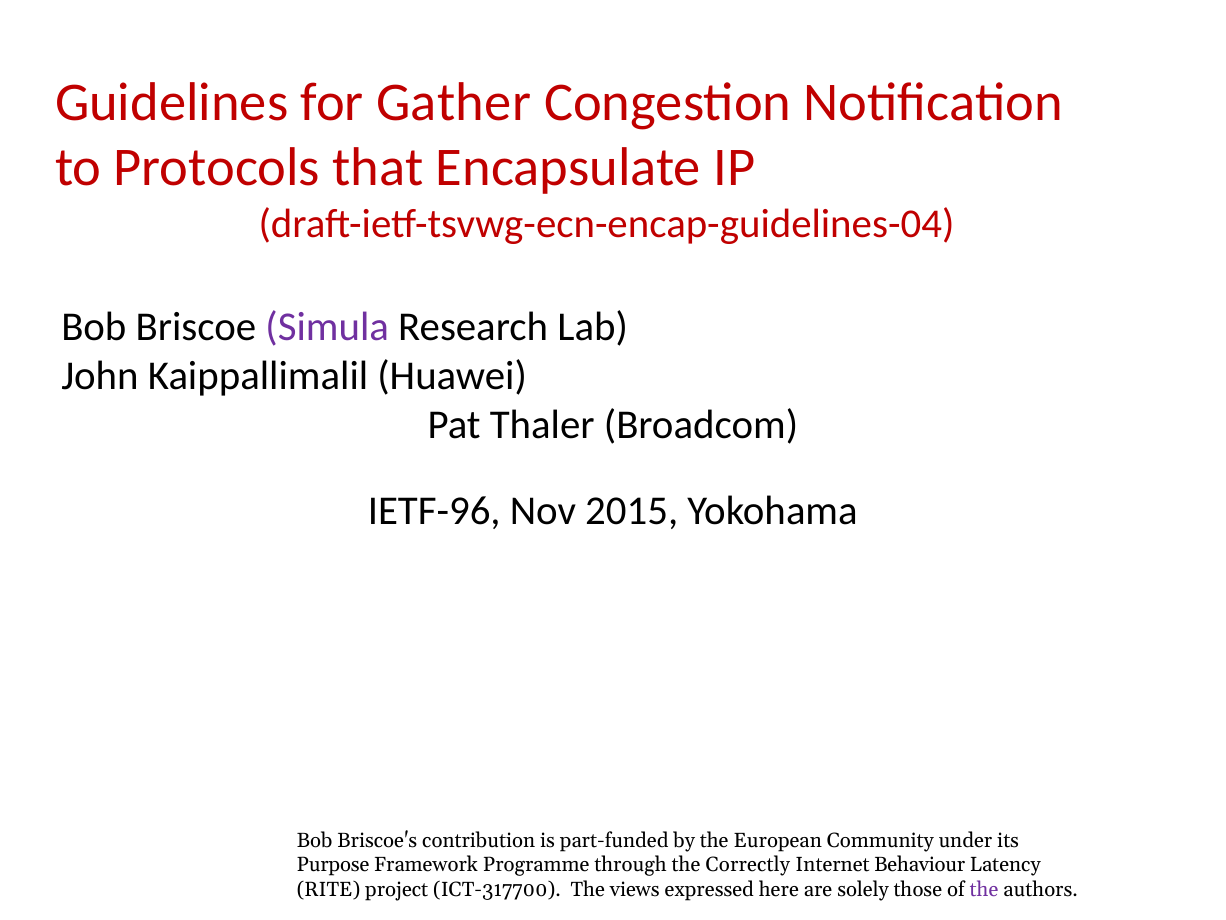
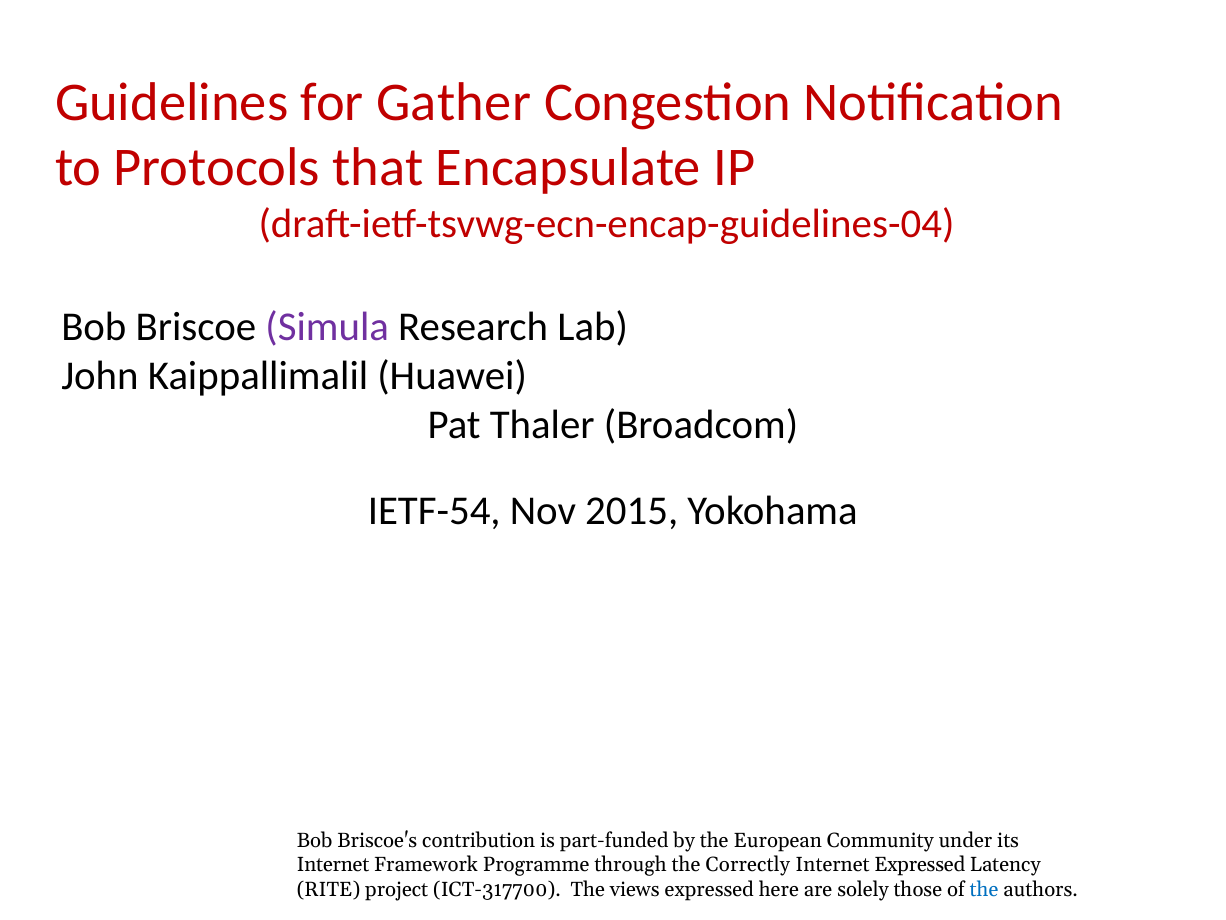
IETF-96: IETF-96 -> IETF-54
Purpose at (333, 865): Purpose -> Internet
Internet Behaviour: Behaviour -> Expressed
the at (984, 889) colour: purple -> blue
